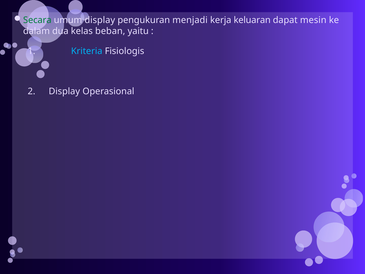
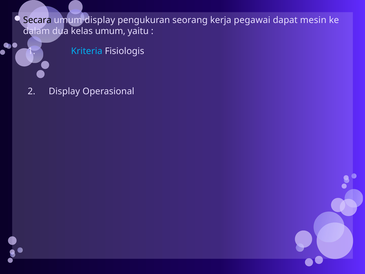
Secara colour: green -> black
menjadi: menjadi -> seorang
keluaran: keluaran -> pegawai
kelas beban: beban -> umum
